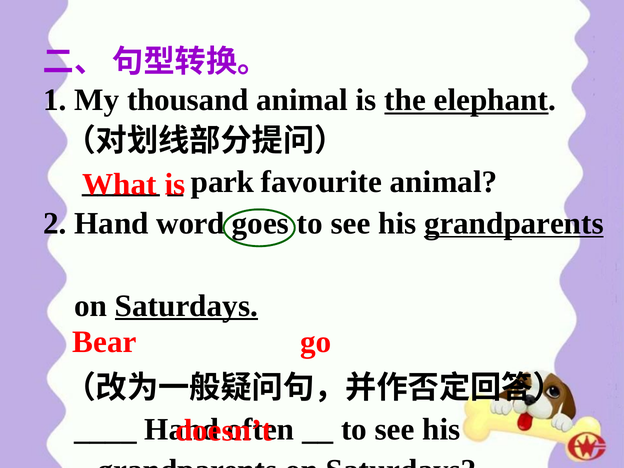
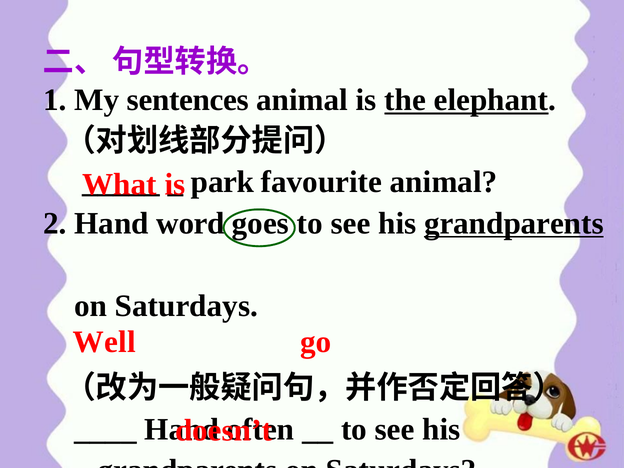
thousand: thousand -> sentences
Saturdays at (186, 306) underline: present -> none
Bear: Bear -> Well
